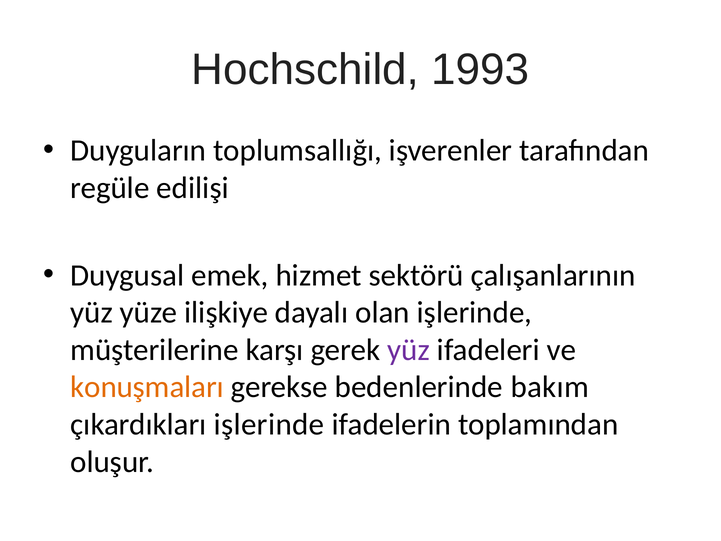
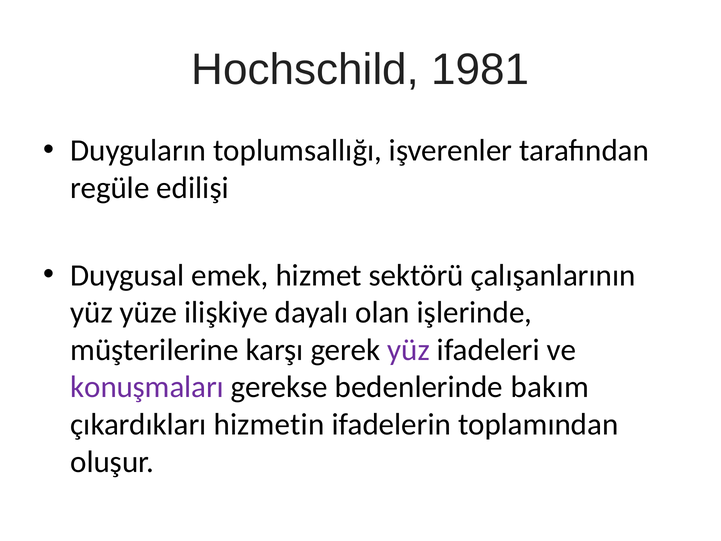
1993: 1993 -> 1981
konuşmaları colour: orange -> purple
çıkardıkları işlerinde: işlerinde -> hizmetin
